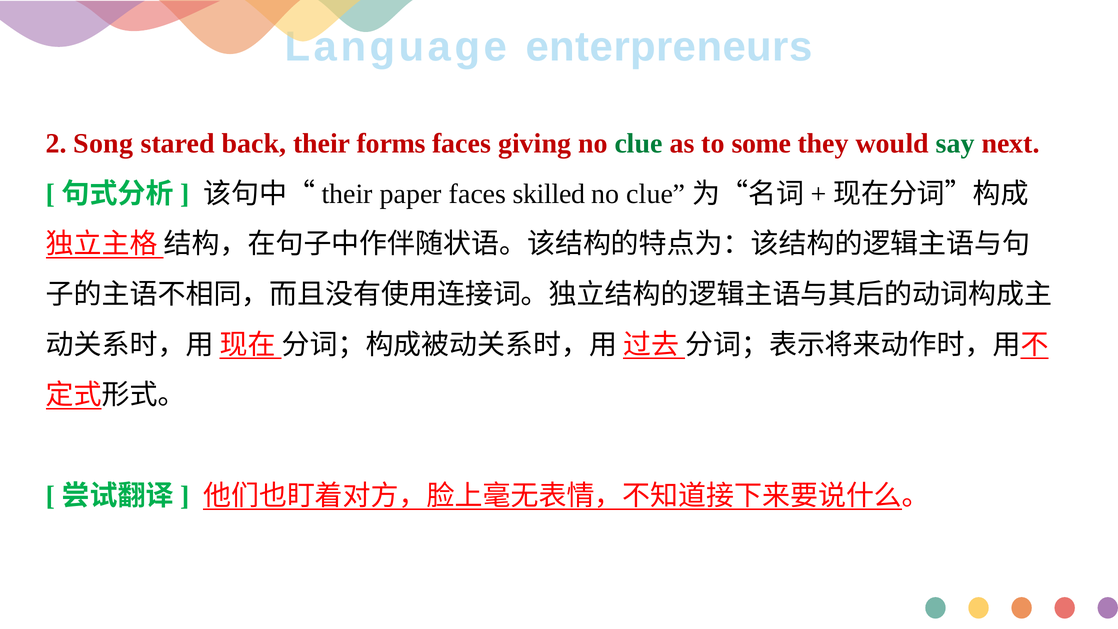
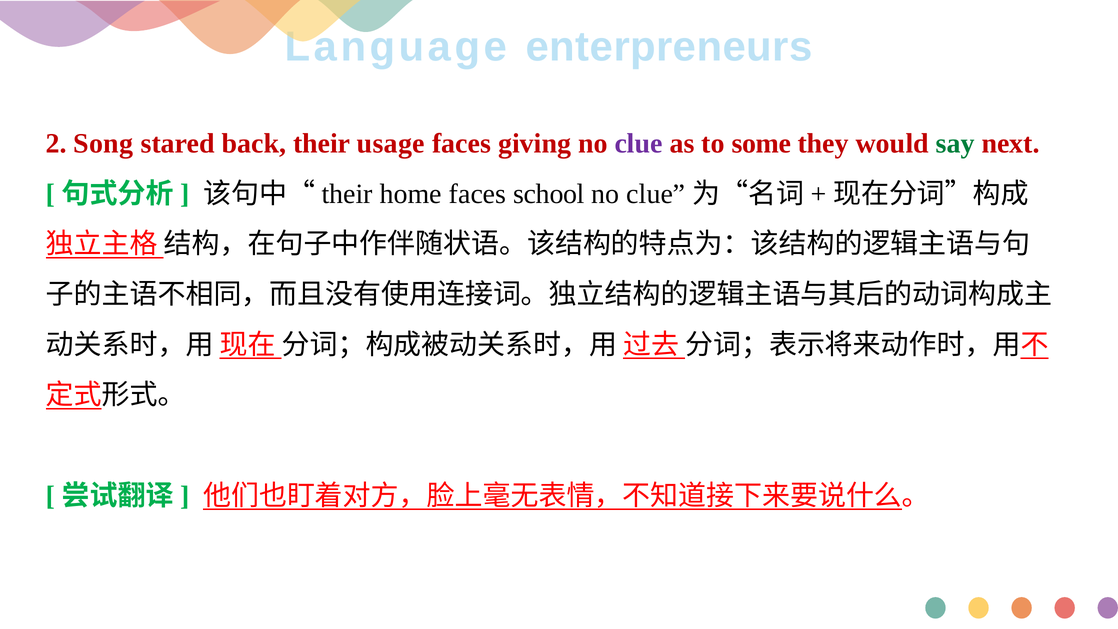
forms: forms -> usage
clue colour: green -> purple
paper: paper -> home
skilled: skilled -> school
